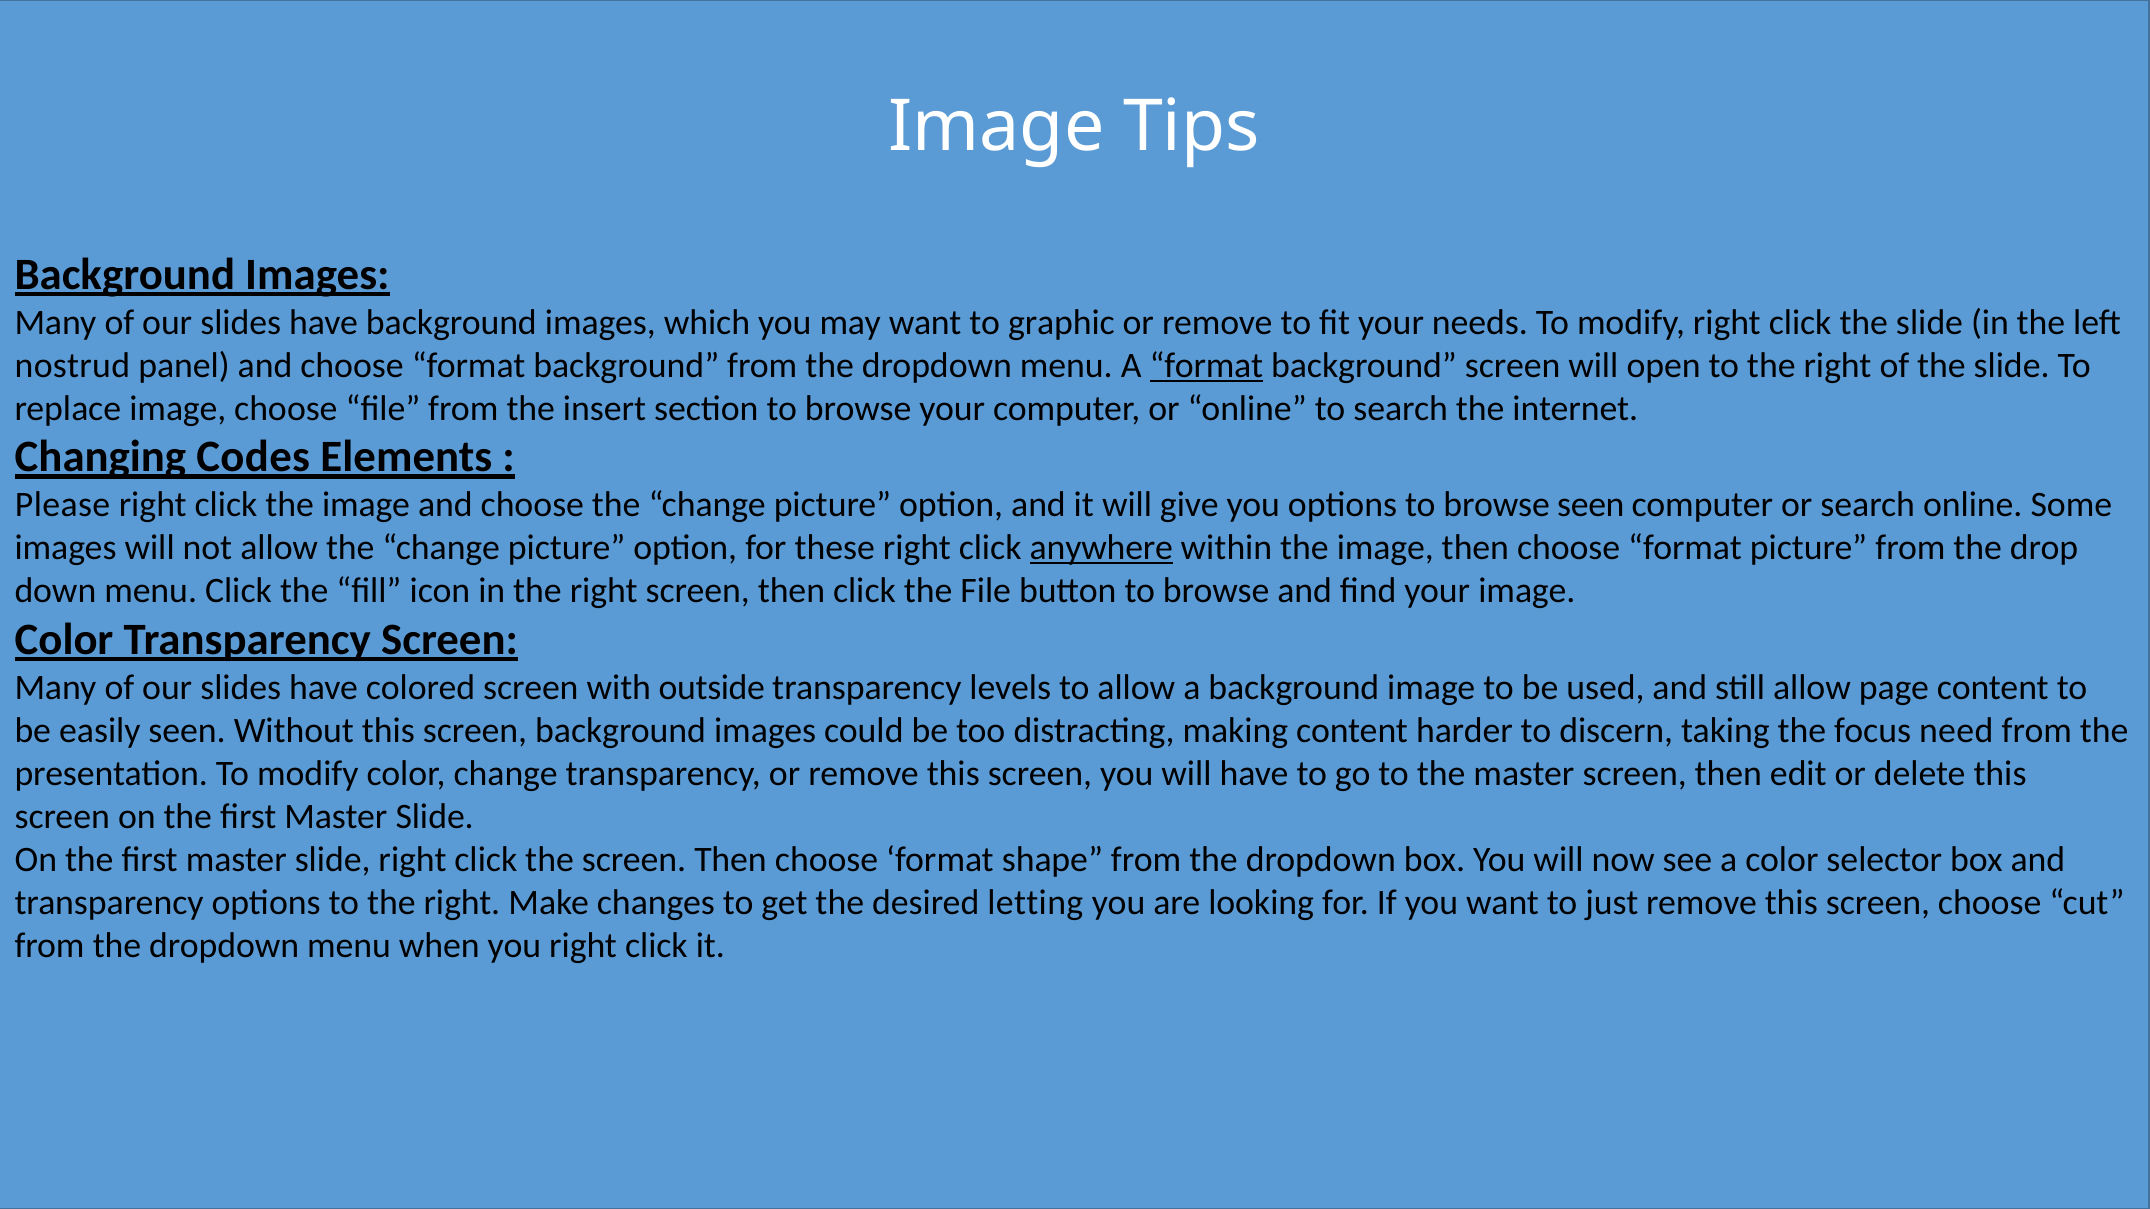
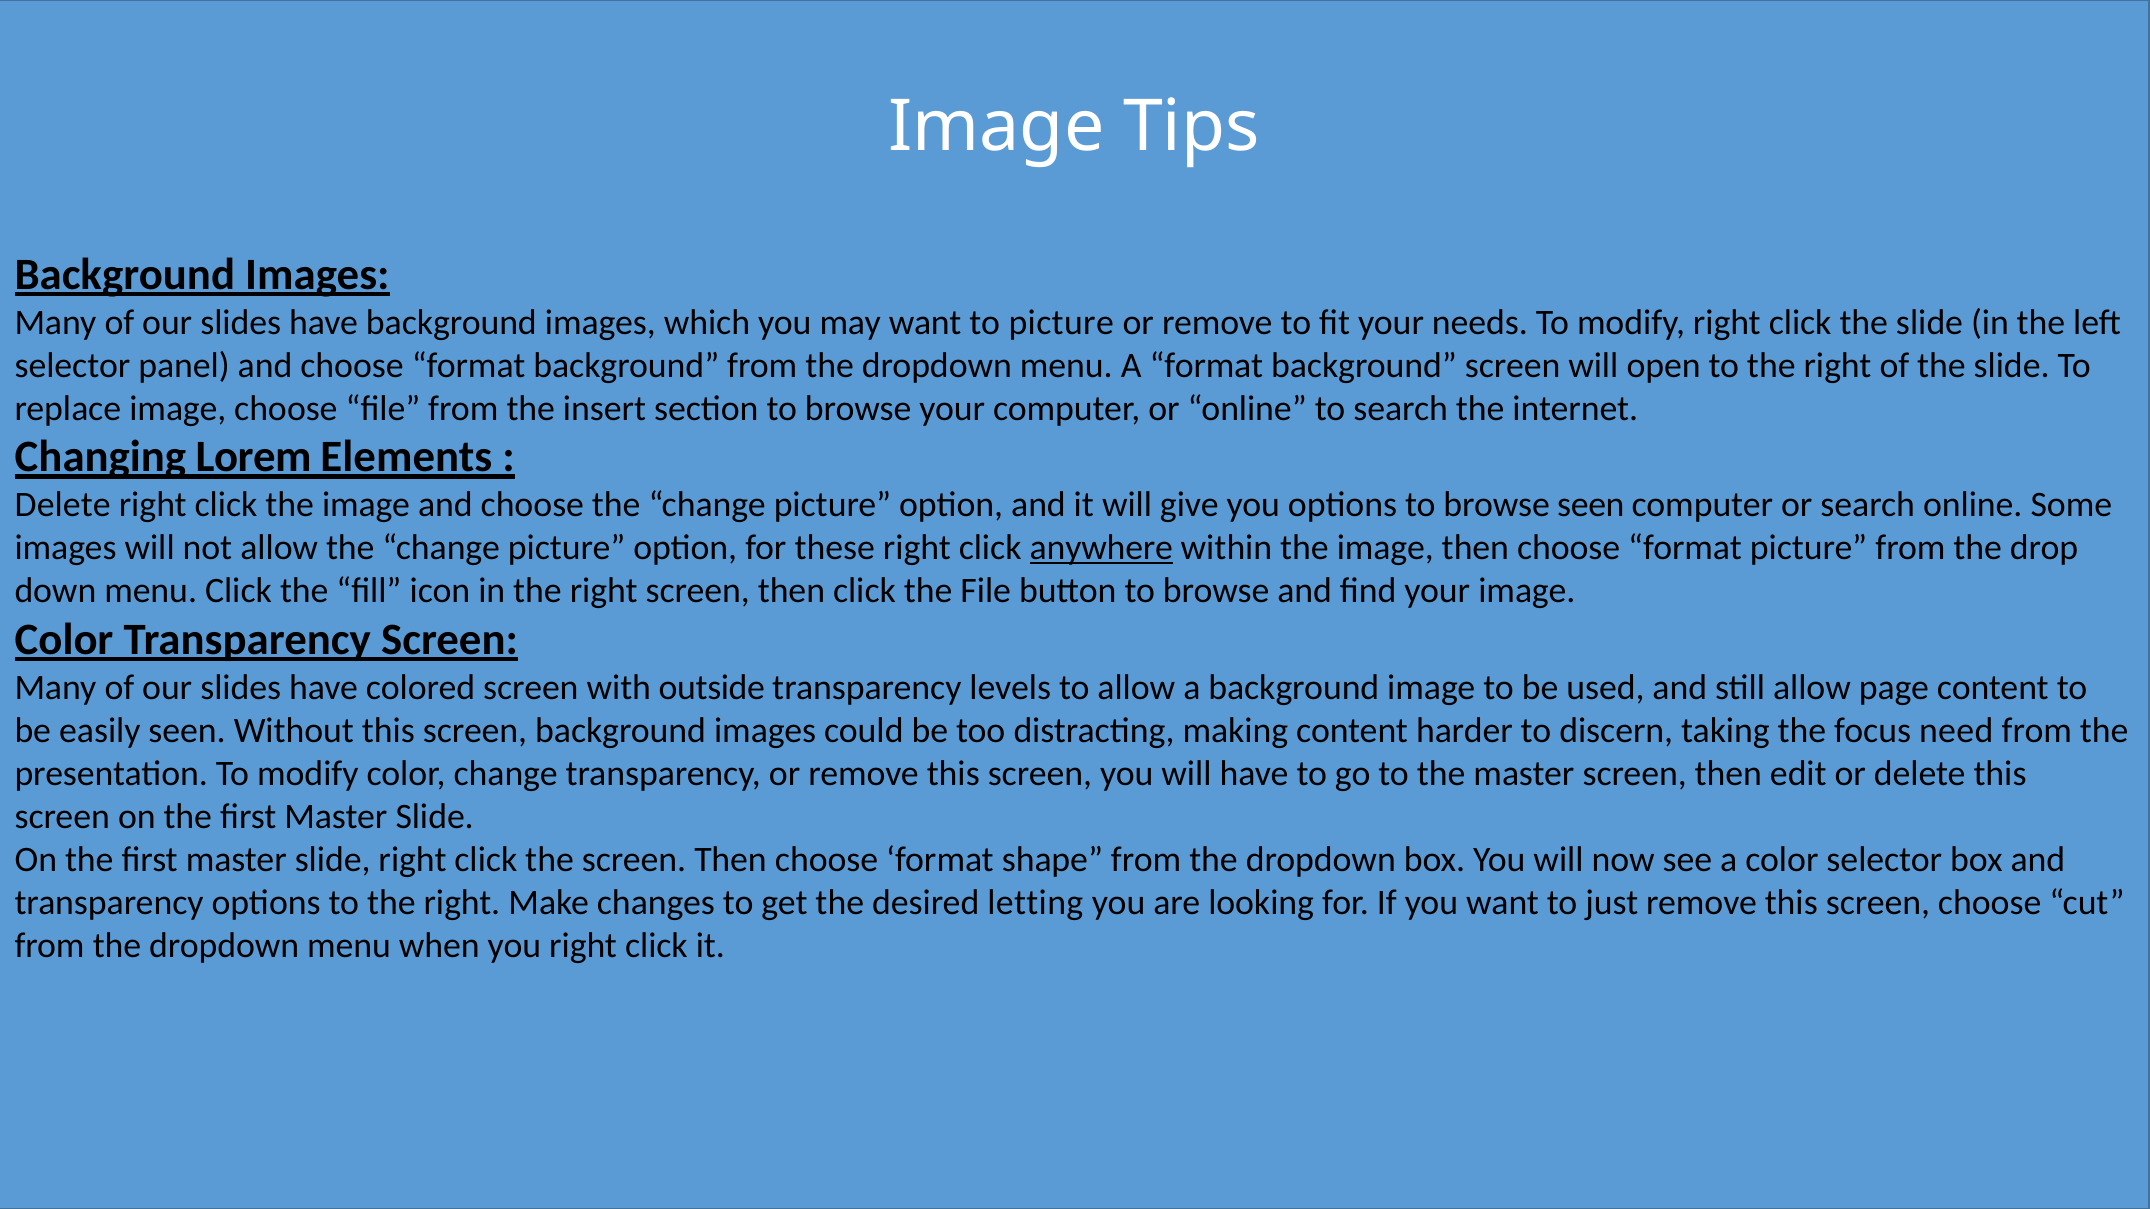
to graphic: graphic -> picture
nostrud at (72, 365): nostrud -> selector
format at (1206, 365) underline: present -> none
Codes: Codes -> Lorem
Please at (63, 505): Please -> Delete
